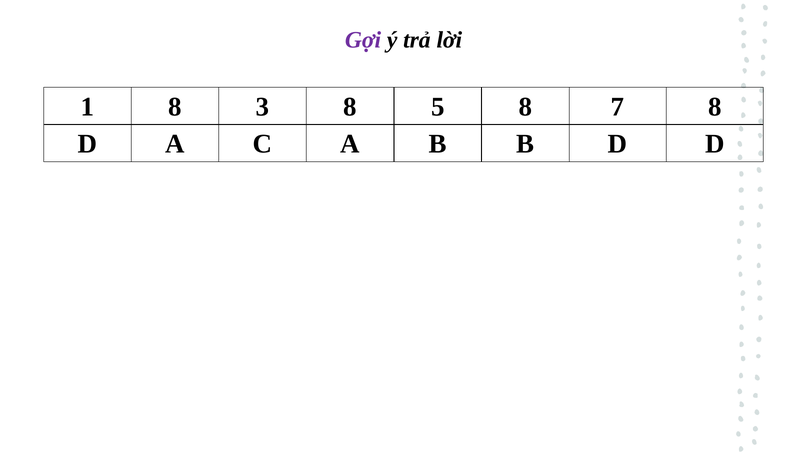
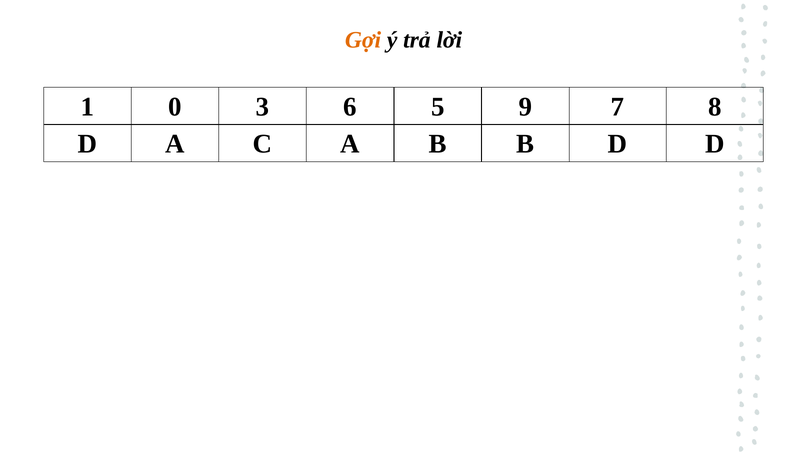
Gợi colour: purple -> orange
1 8: 8 -> 0
3 8: 8 -> 6
5 8: 8 -> 9
